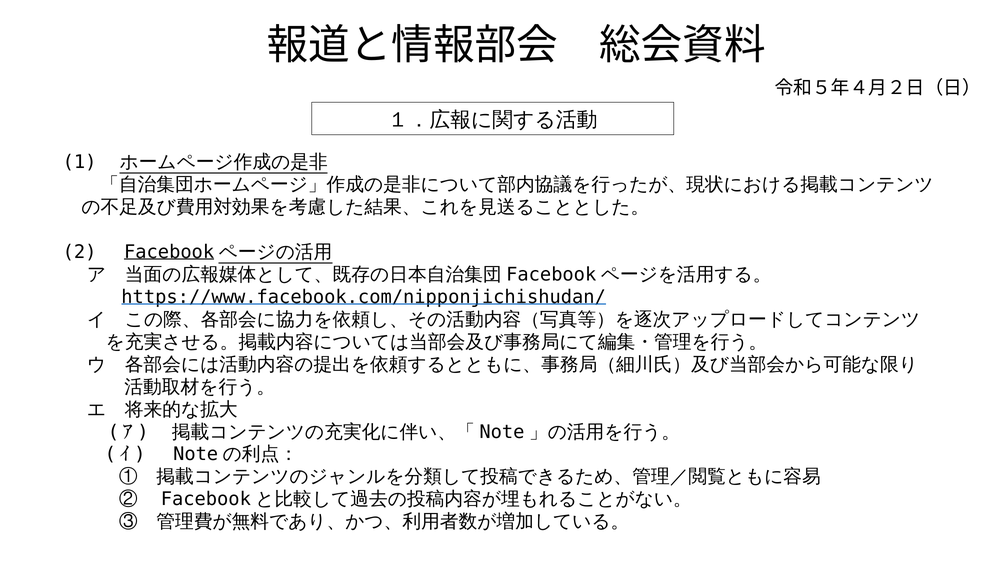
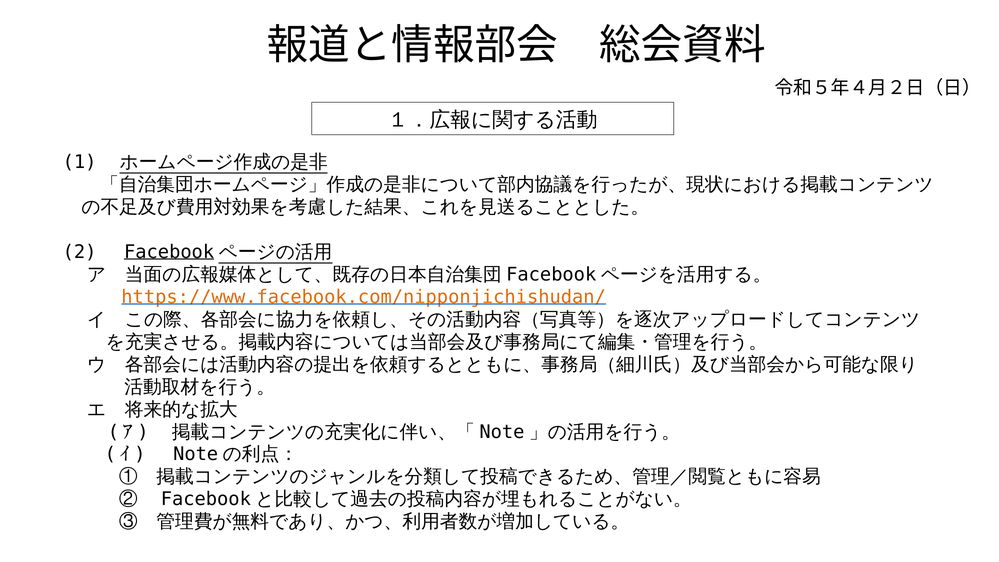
https://www.facebook.com/nipponjichishudan/ colour: black -> orange
